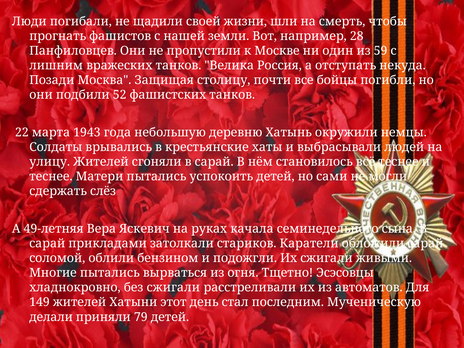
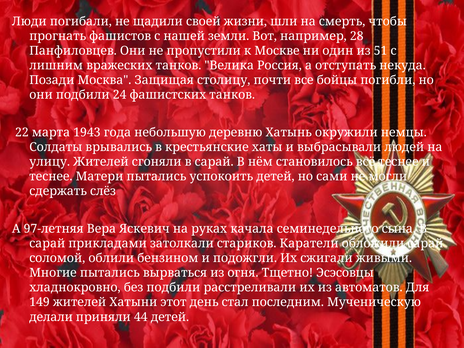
59: 59 -> 51
52: 52 -> 24
49-летняя: 49-летняя -> 97-летняя
без сжигали: сжигали -> подбили
79: 79 -> 44
